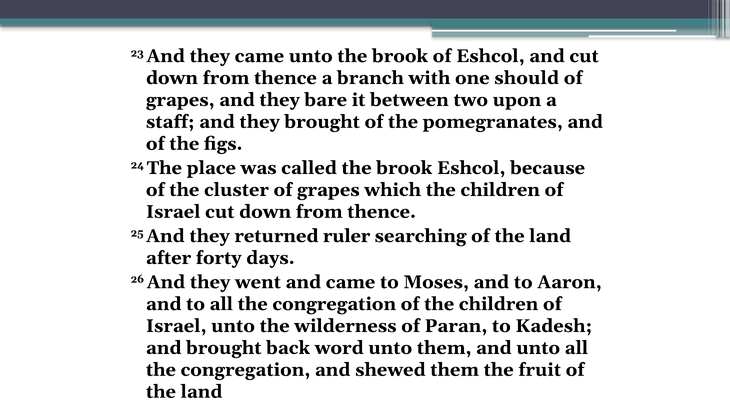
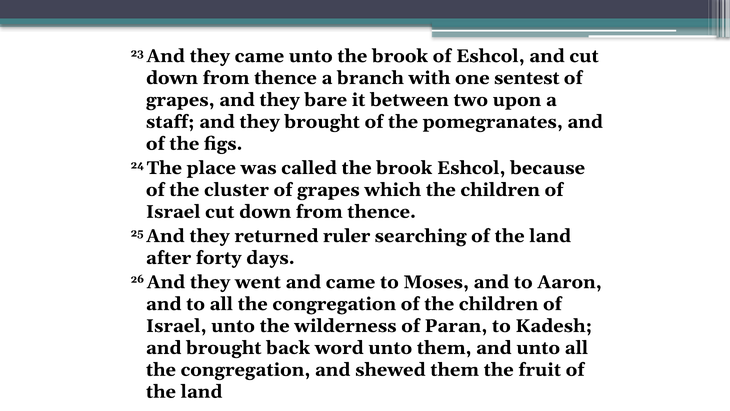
should: should -> sentest
